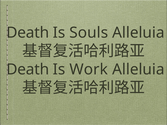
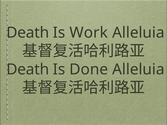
Souls: Souls -> Work
Work: Work -> Done
